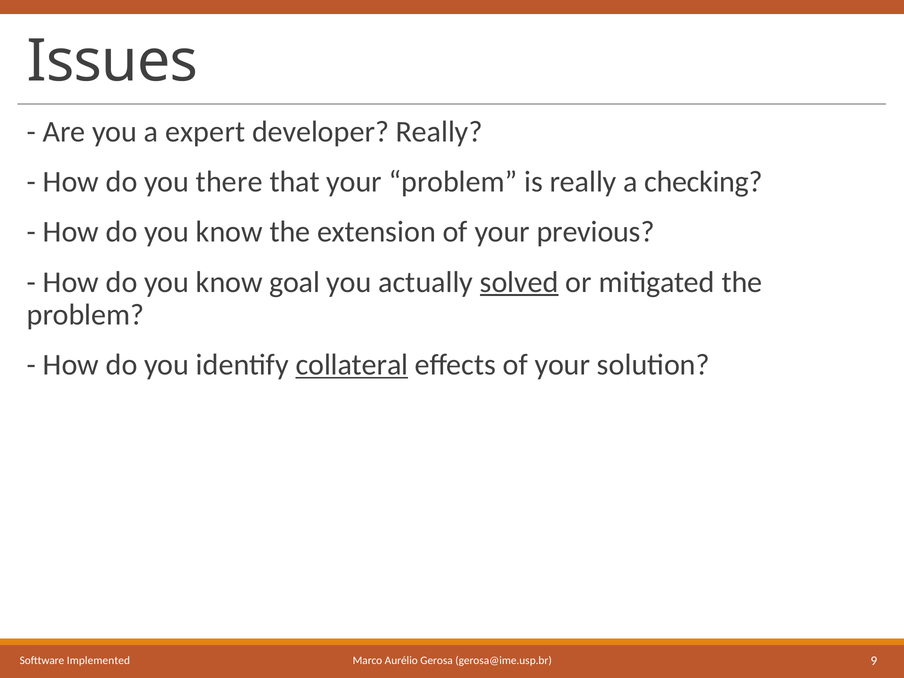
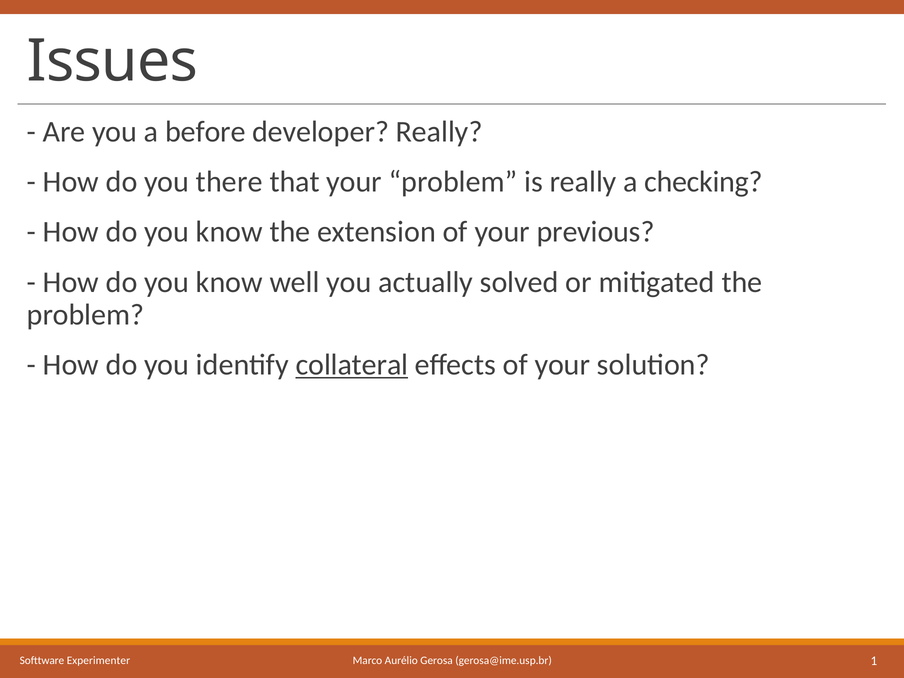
expert: expert -> before
goal: goal -> well
solved underline: present -> none
9: 9 -> 1
Implemented: Implemented -> Experimenter
